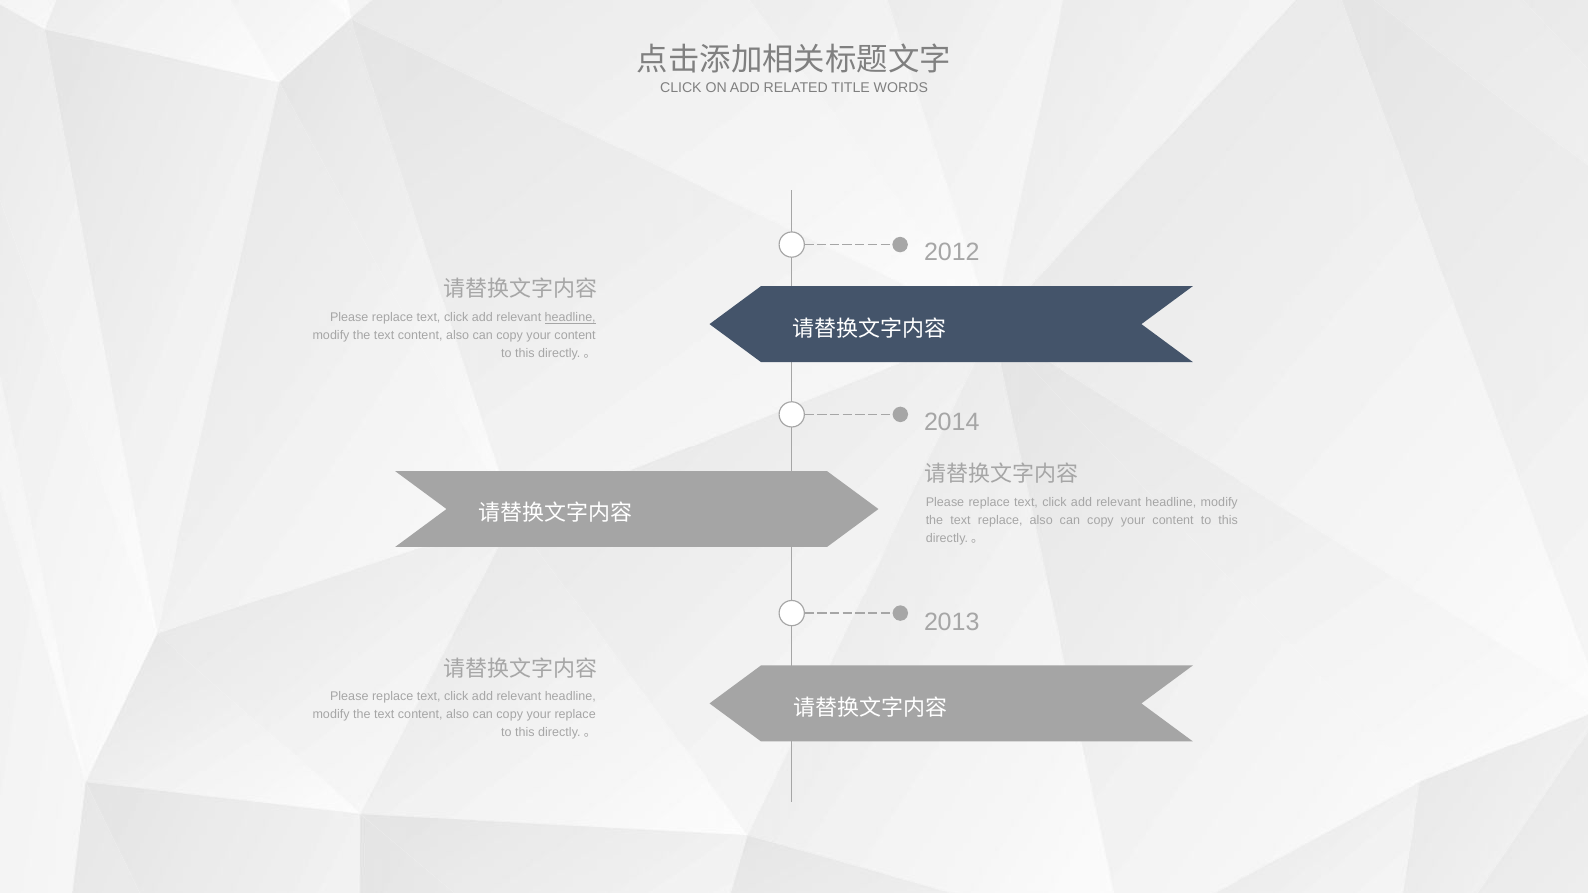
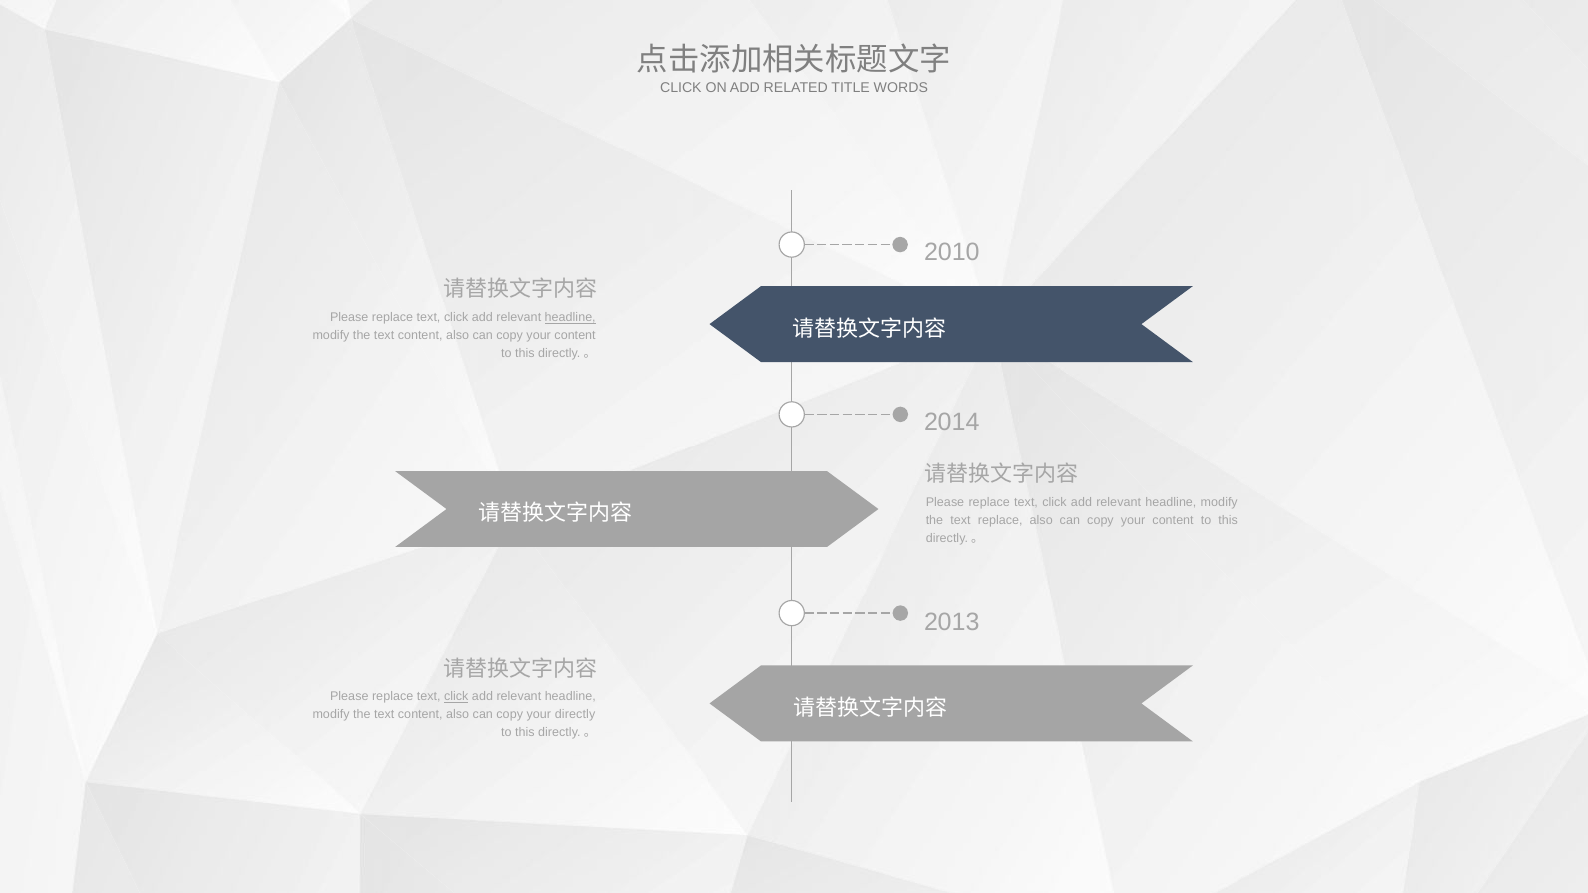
2012: 2012 -> 2010
click at (456, 697) underline: none -> present
your replace: replace -> directly
